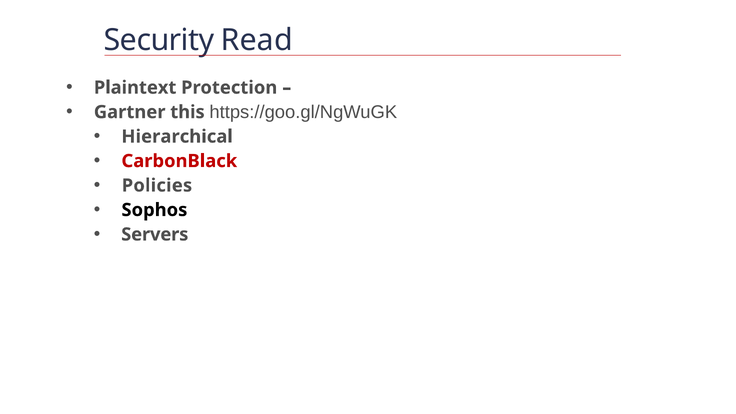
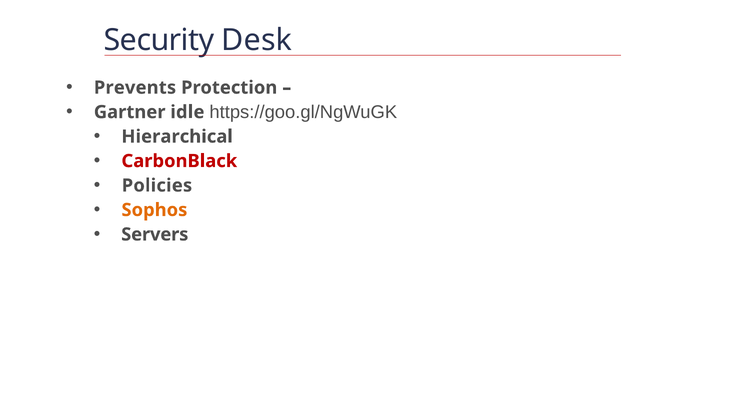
Read: Read -> Desk
Plaintext: Plaintext -> Prevents
this: this -> idle
Sophos colour: black -> orange
